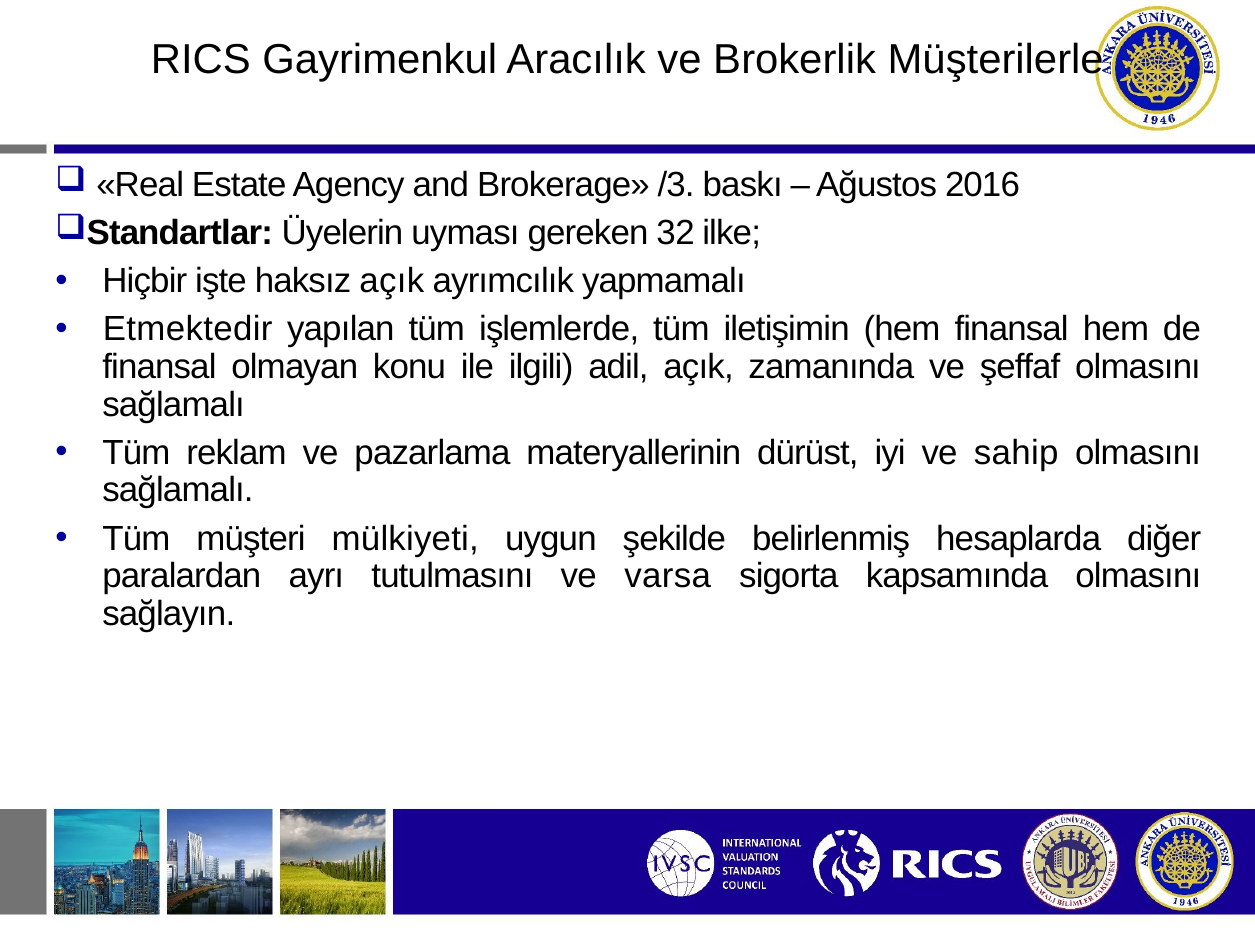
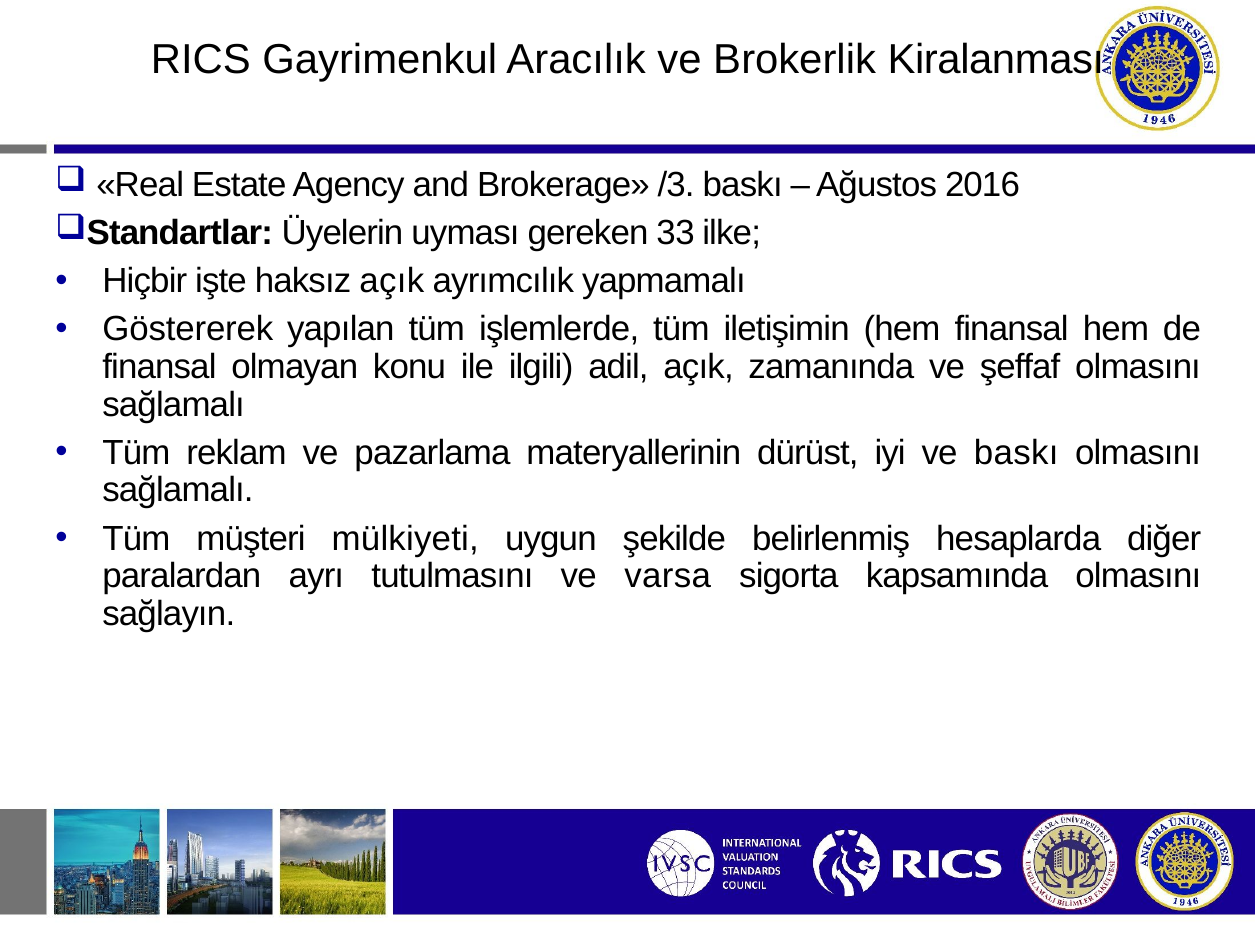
Müşterilerle: Müşterilerle -> Kiralanması
32: 32 -> 33
Etmektedir: Etmektedir -> Göstererek
ve sahip: sahip -> baskı
